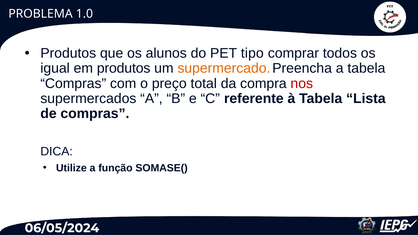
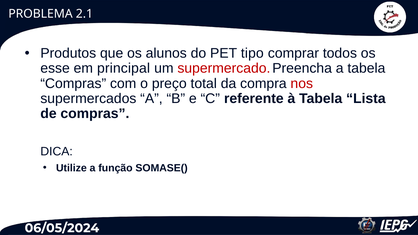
1.0: 1.0 -> 2.1
igual: igual -> esse
em produtos: produtos -> principal
supermercado colour: orange -> red
